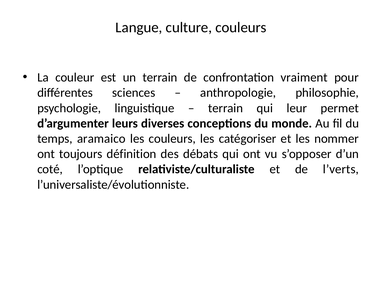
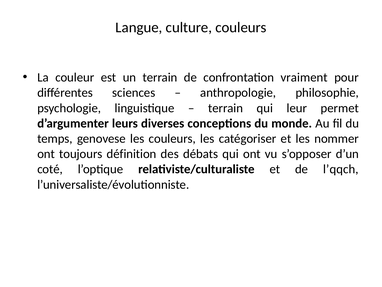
aramaico: aramaico -> genovese
l’verts: l’verts -> l’qqch
